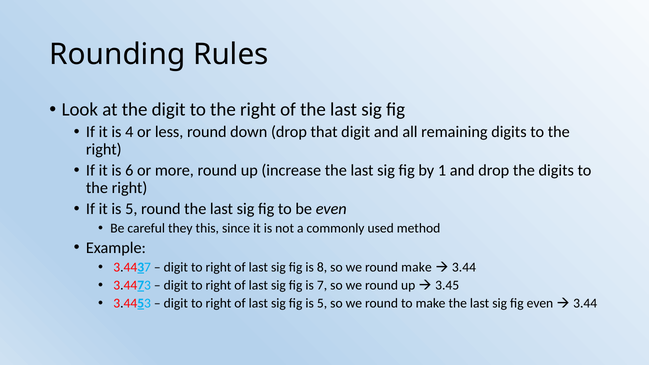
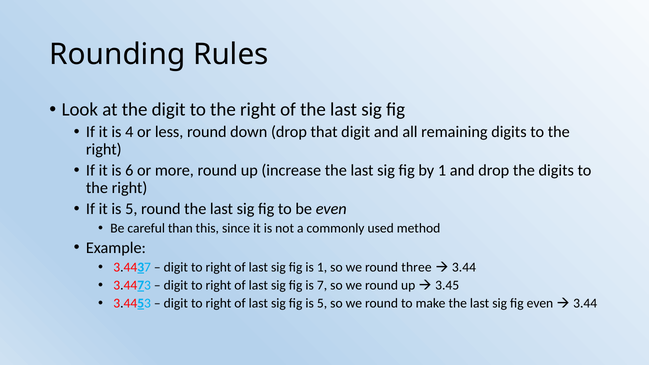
they: they -> than
is 8: 8 -> 1
round make: make -> three
